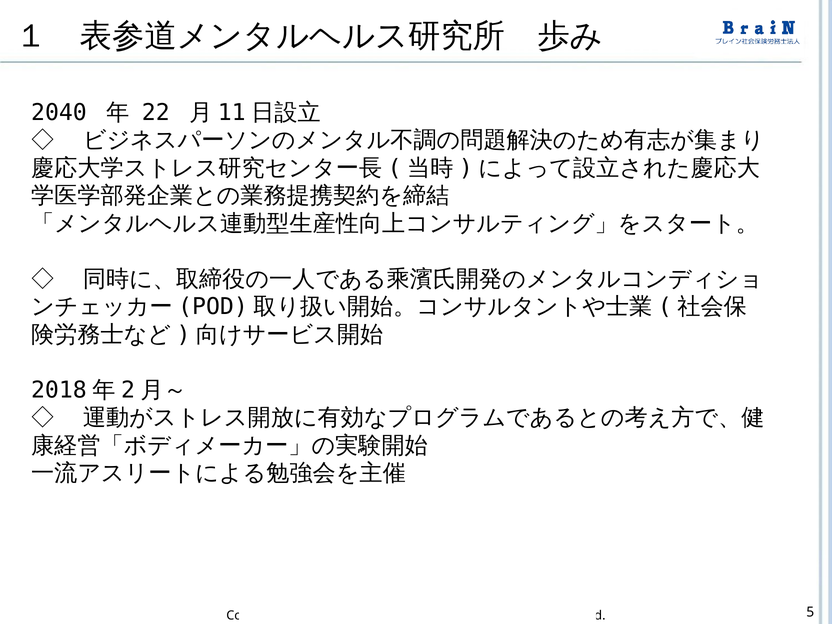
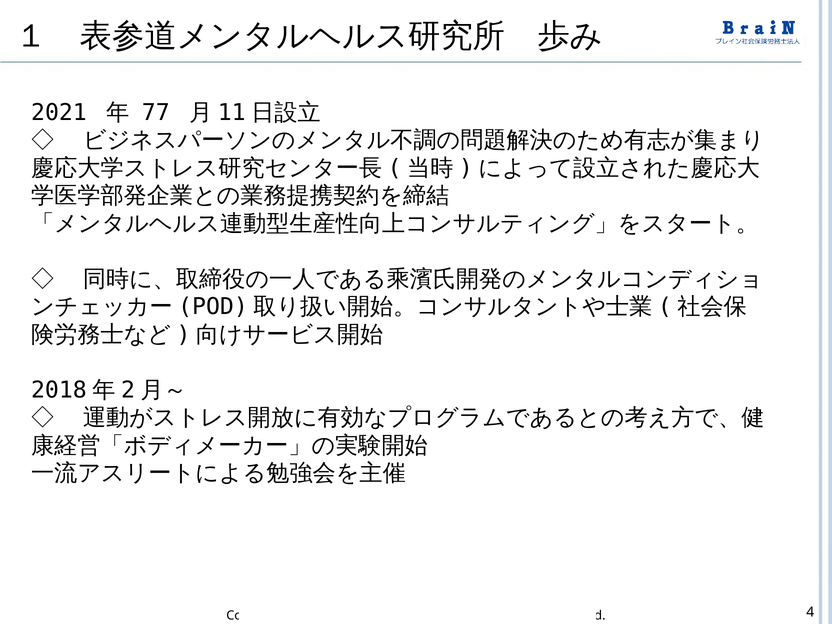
2040: 2040 -> 2021
22: 22 -> 77
5: 5 -> 4
